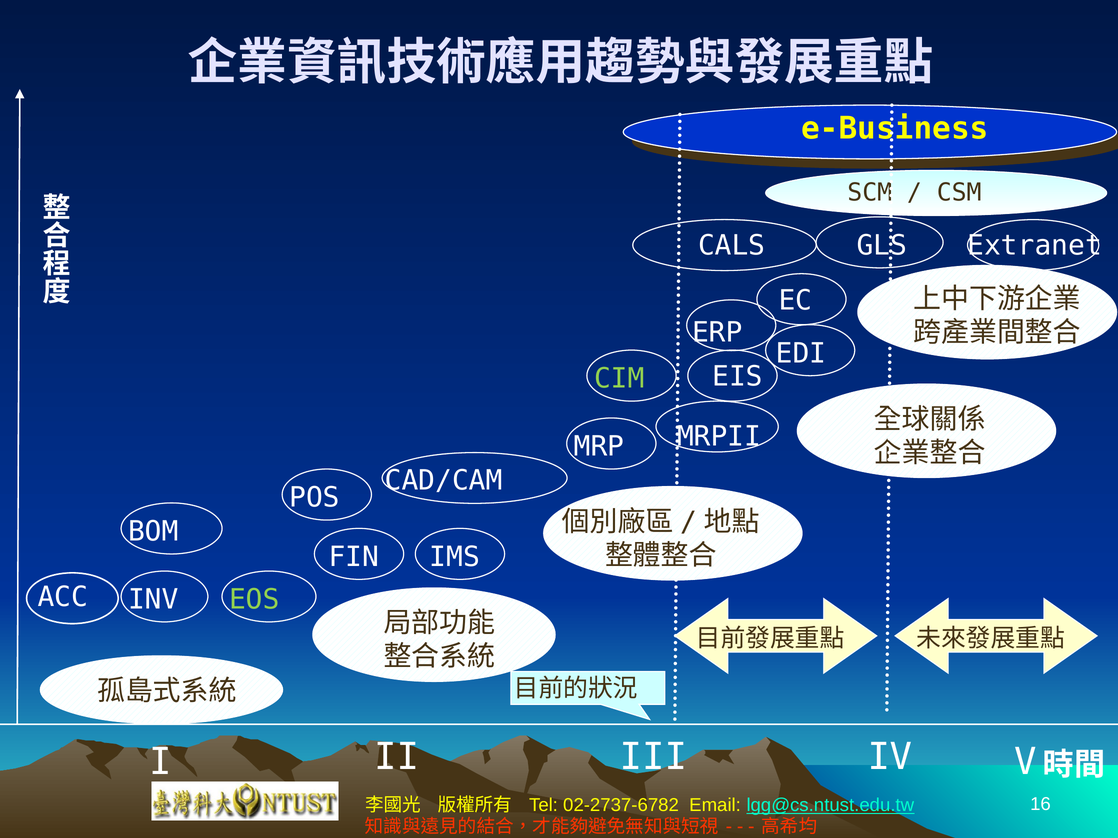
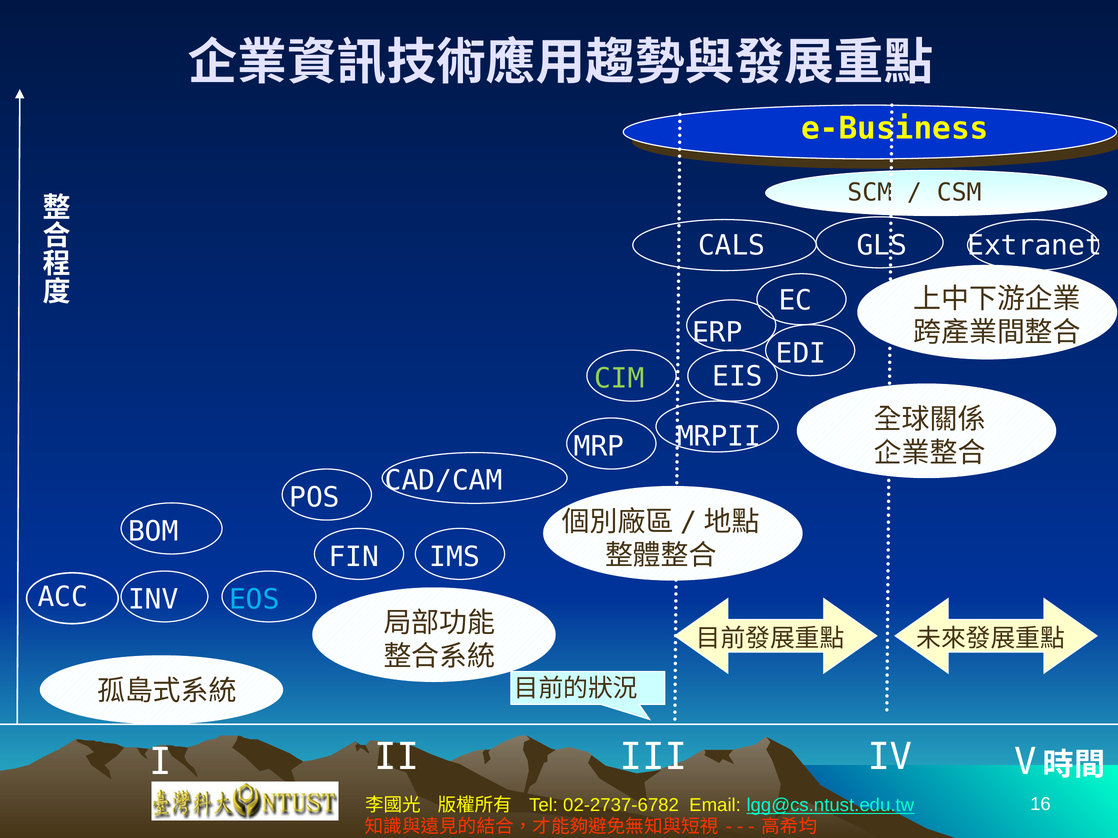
EOS colour: light green -> light blue
